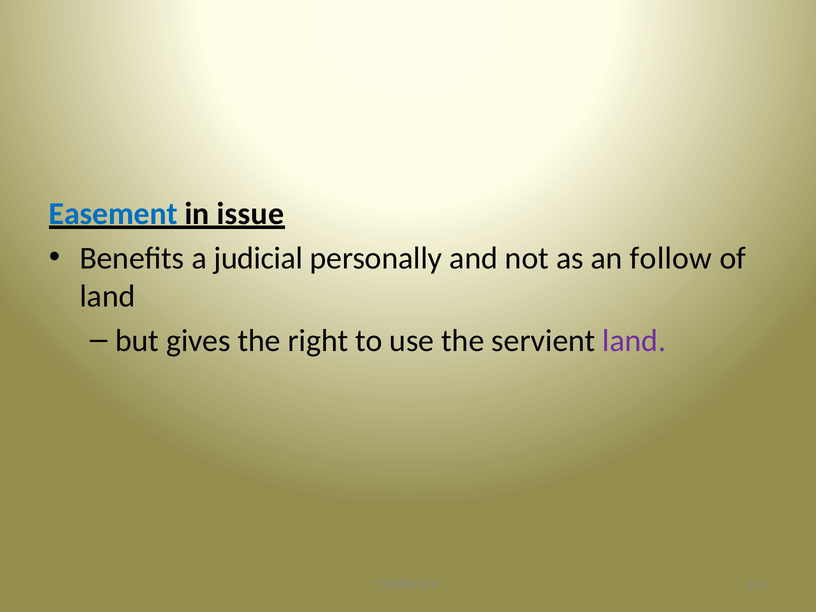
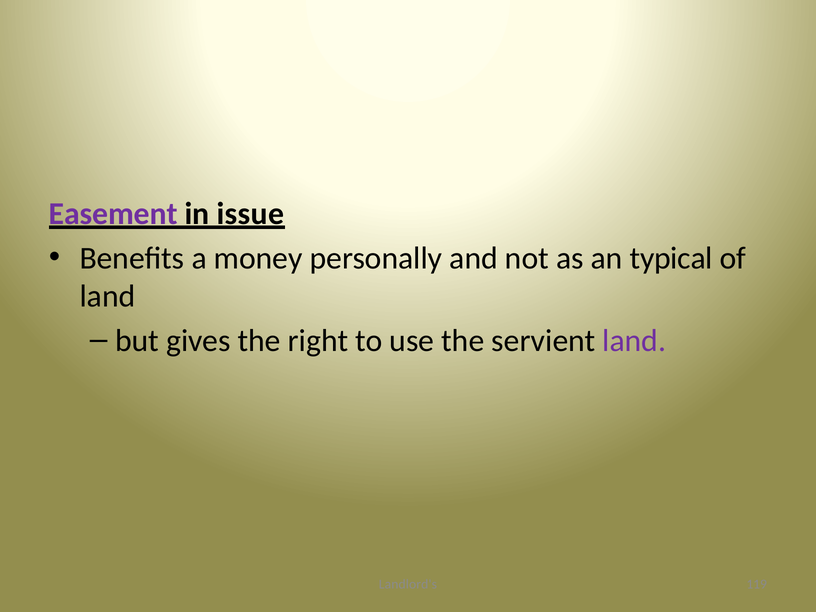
Easement colour: blue -> purple
judicial: judicial -> money
follow: follow -> typical
